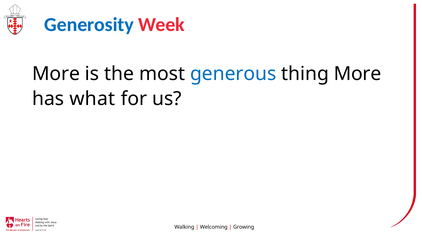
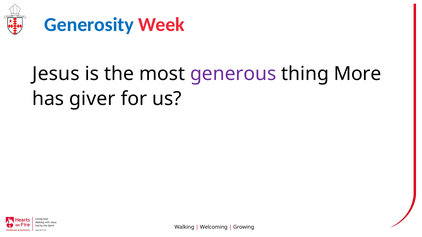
More at (56, 74): More -> Jesus
generous colour: blue -> purple
what: what -> giver
